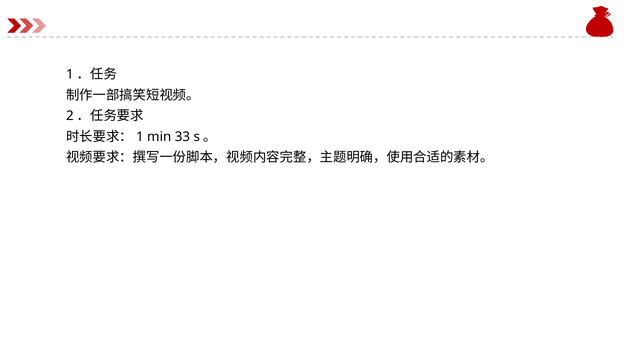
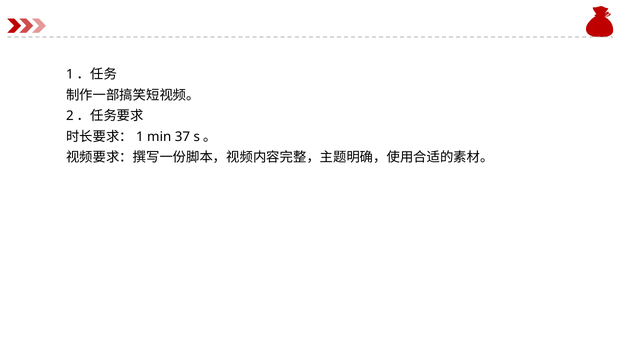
33: 33 -> 37
